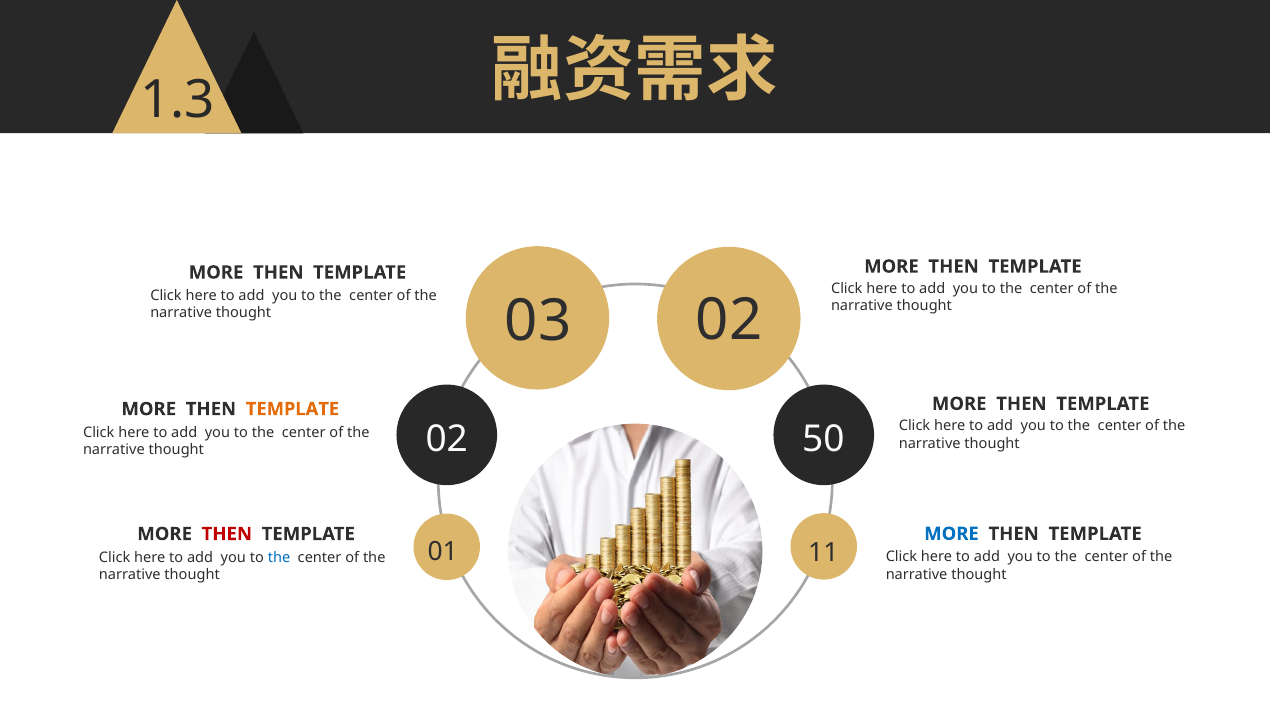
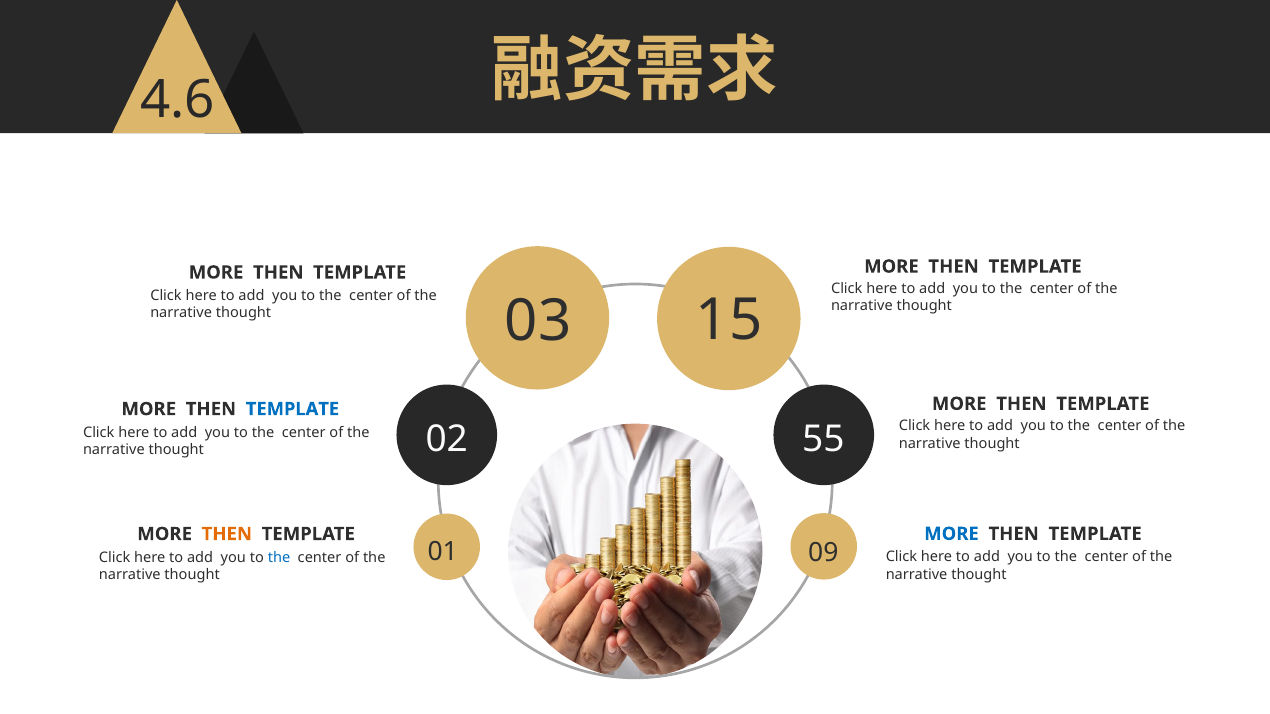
1.3: 1.3 -> 4.6
03 02: 02 -> 15
TEMPLATE at (292, 409) colour: orange -> blue
50: 50 -> 55
THEN at (227, 534) colour: red -> orange
11: 11 -> 09
